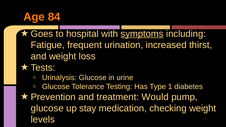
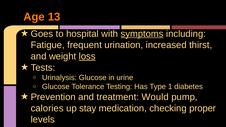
84: 84 -> 13
loss underline: none -> present
glucose at (47, 108): glucose -> calories
checking weight: weight -> proper
